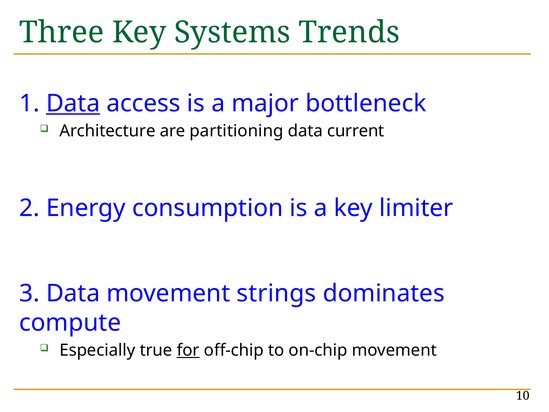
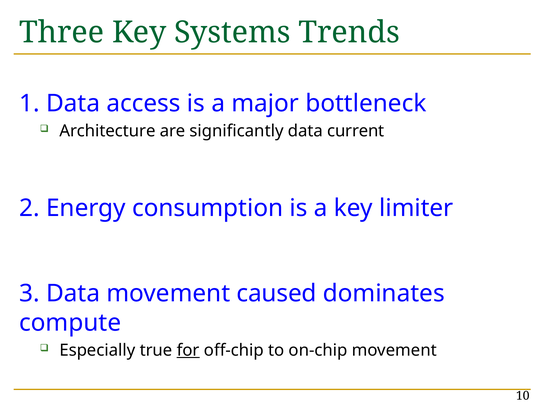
Data at (73, 103) underline: present -> none
partitioning: partitioning -> significantly
strings: strings -> caused
